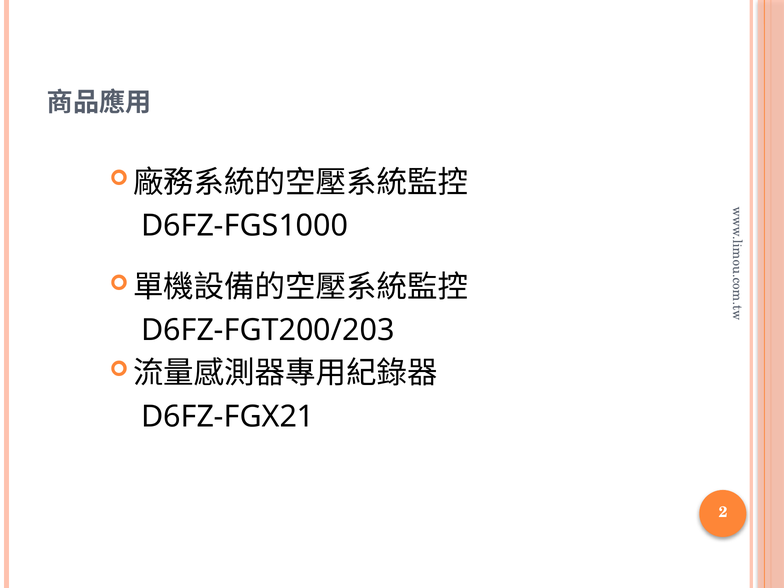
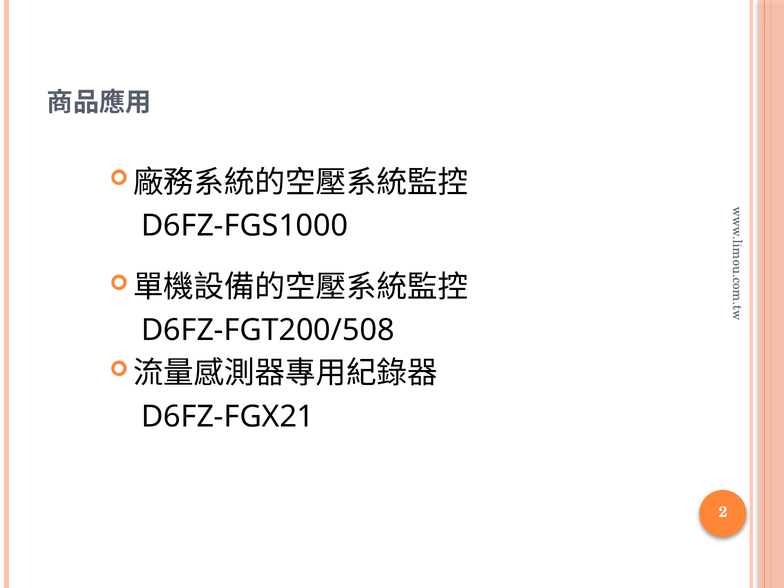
D6FZ-FGT200/203: D6FZ-FGT200/203 -> D6FZ-FGT200/508
